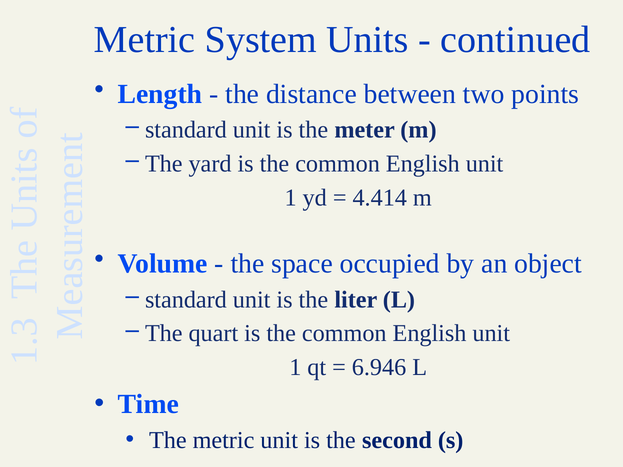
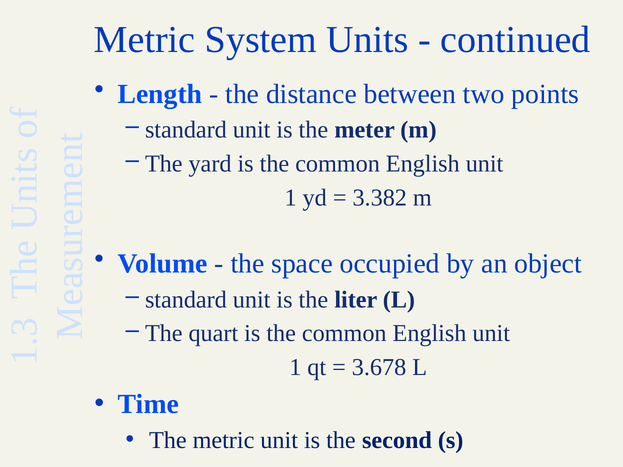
4.414: 4.414 -> 3.382
6.946: 6.946 -> 3.678
